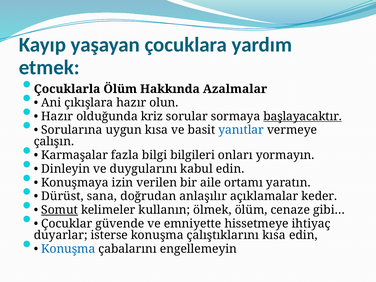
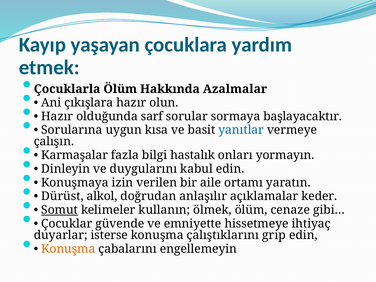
kriz: kriz -> sarf
başlayacaktır underline: present -> none
bilgileri: bilgileri -> hastalık
sana: sana -> alkol
çalıştıklarını kısa: kısa -> grip
Konuşma at (68, 249) colour: blue -> orange
